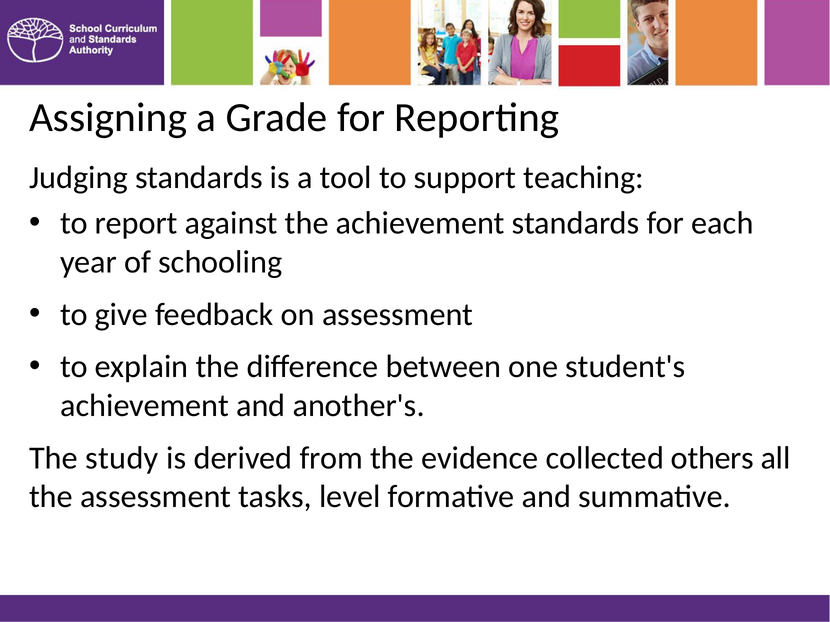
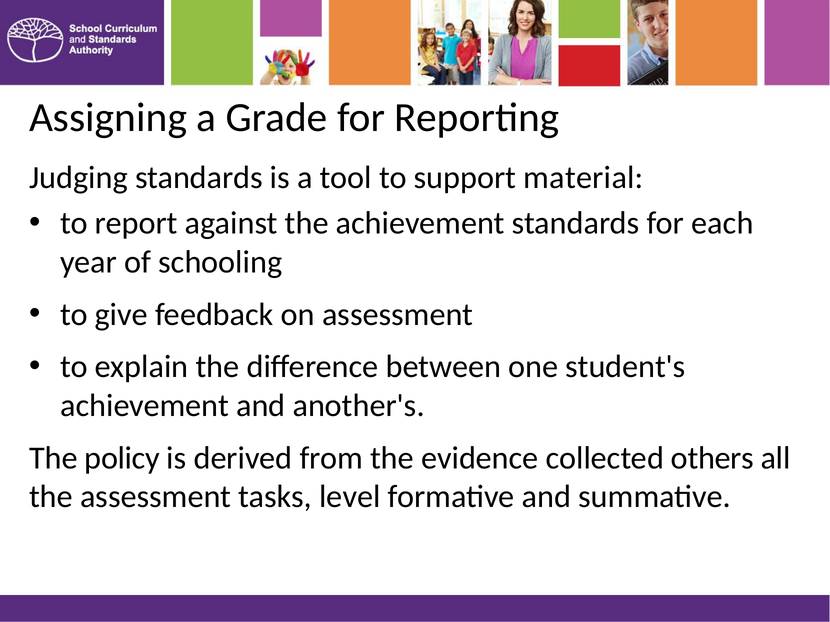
teaching: teaching -> material
study: study -> policy
